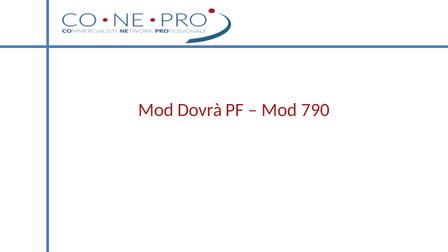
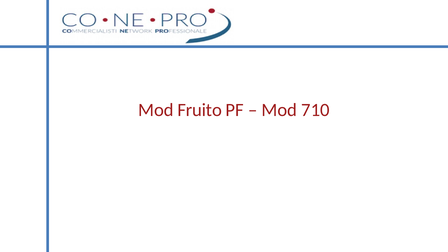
Dovrà: Dovrà -> Fruito
790: 790 -> 710
